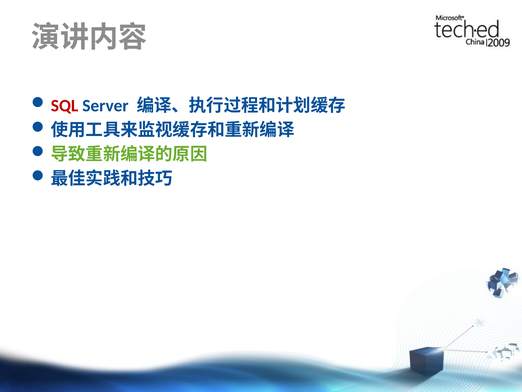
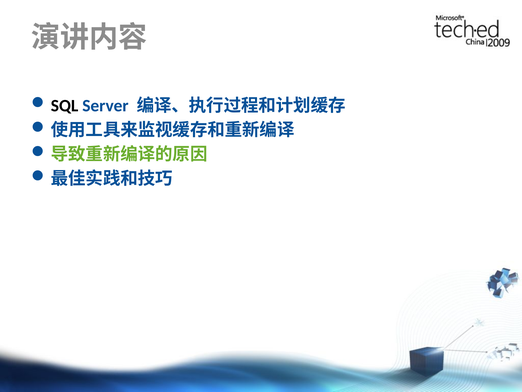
SQL colour: red -> black
